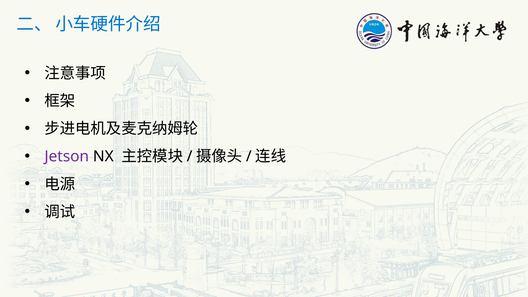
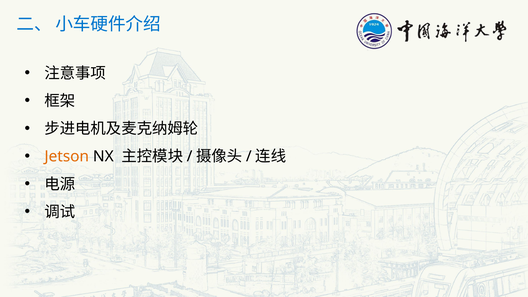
Jetson colour: purple -> orange
